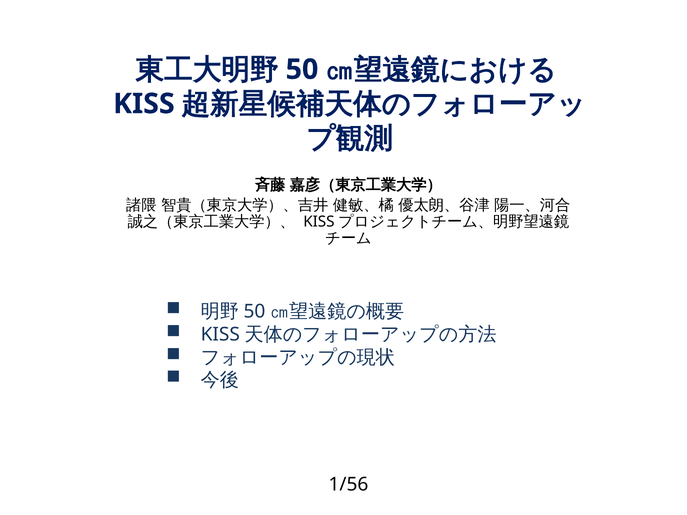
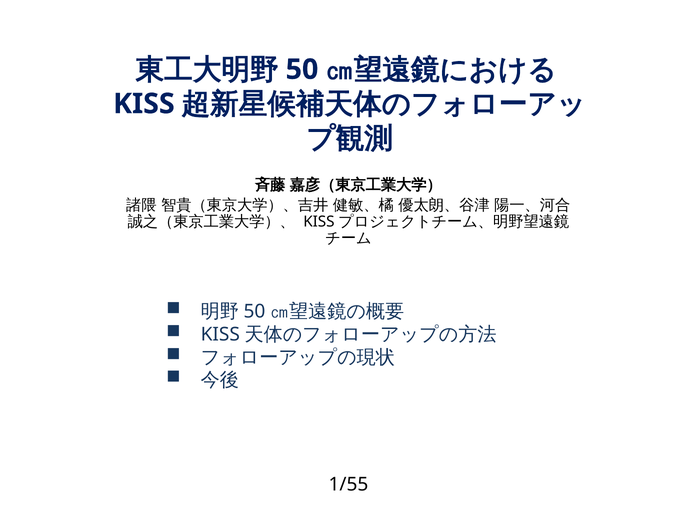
1/56: 1/56 -> 1/55
